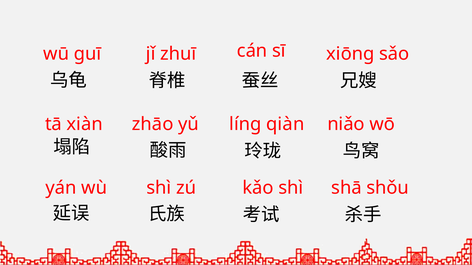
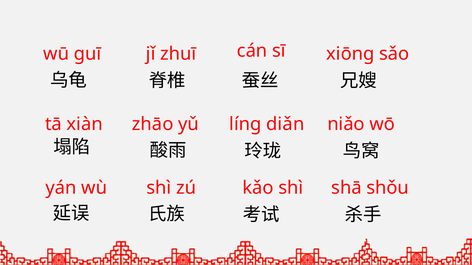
qiàn: qiàn -> diǎn
